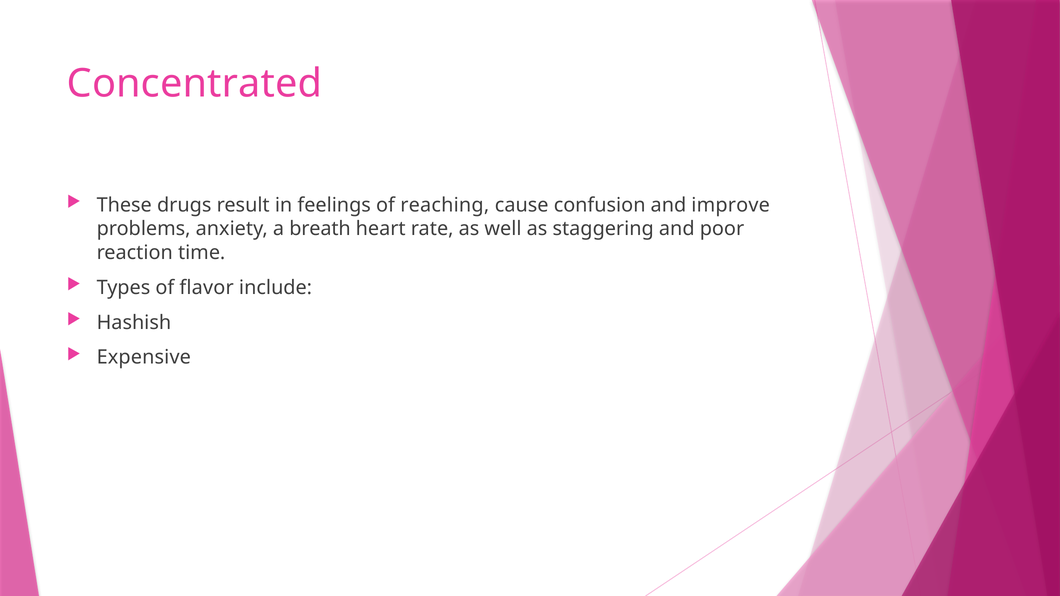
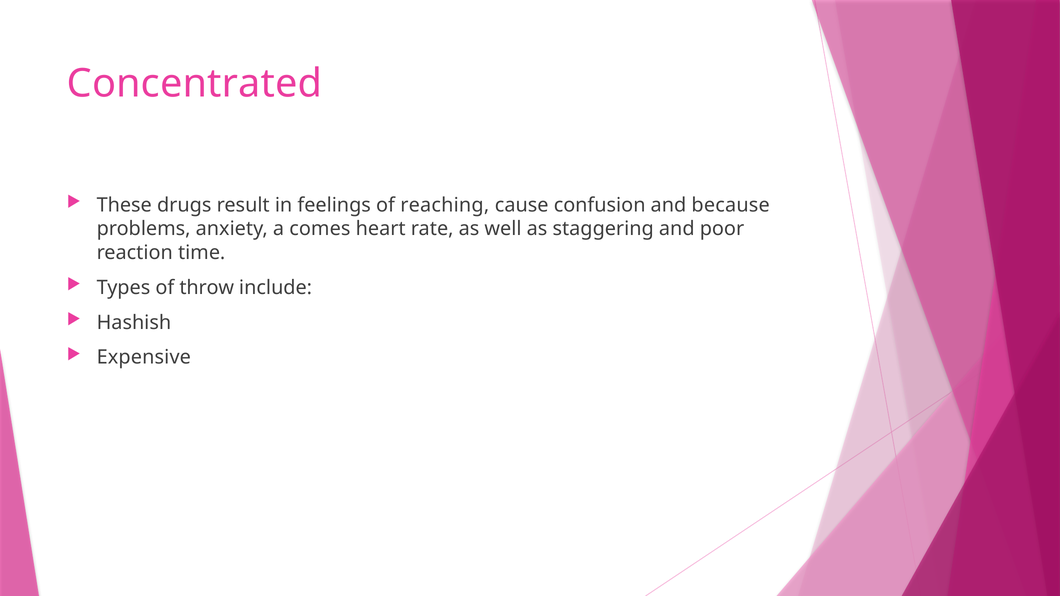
improve: improve -> because
breath: breath -> comes
flavor: flavor -> throw
